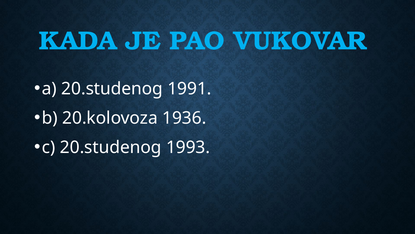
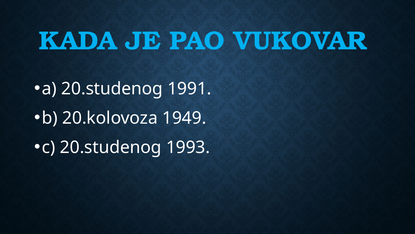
1936: 1936 -> 1949
